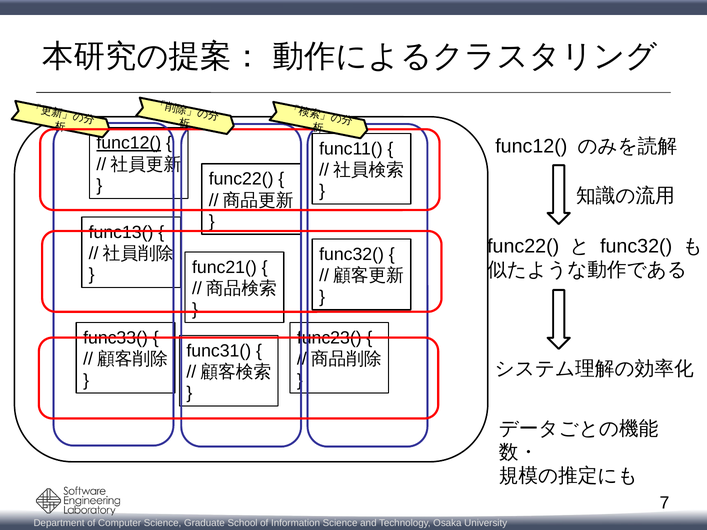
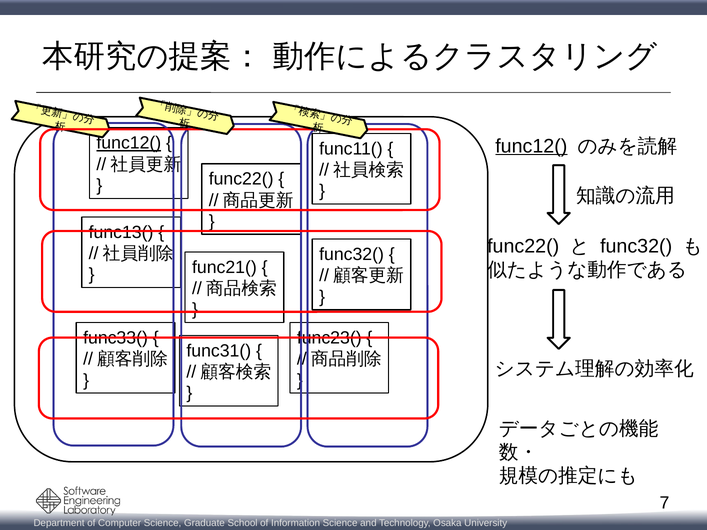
func12( at (531, 146) underline: none -> present
